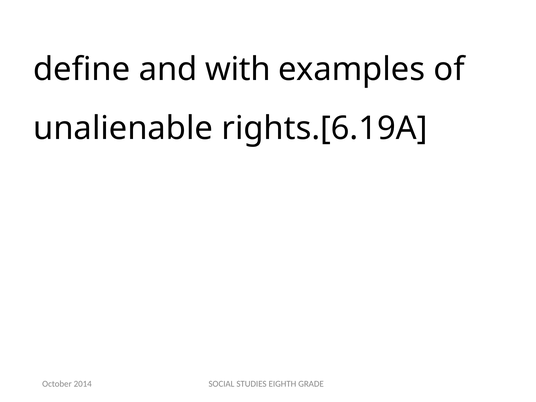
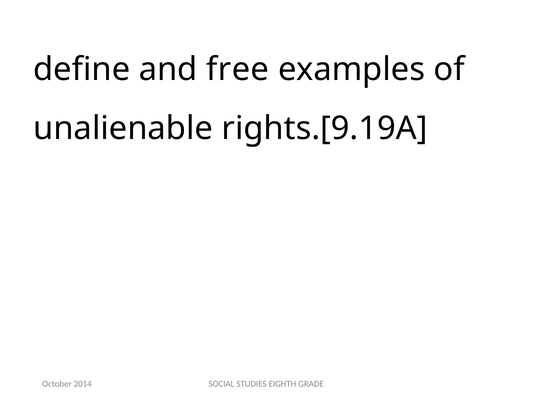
with: with -> free
rights.[6.19A: rights.[6.19A -> rights.[9.19A
